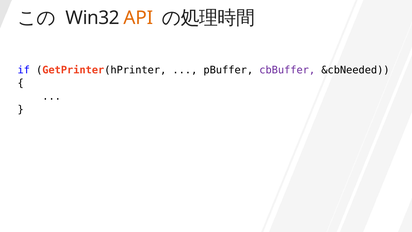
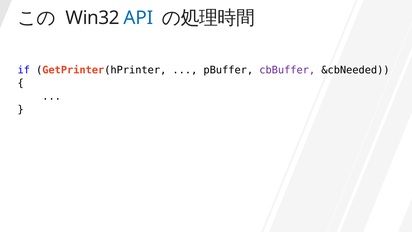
API colour: orange -> blue
